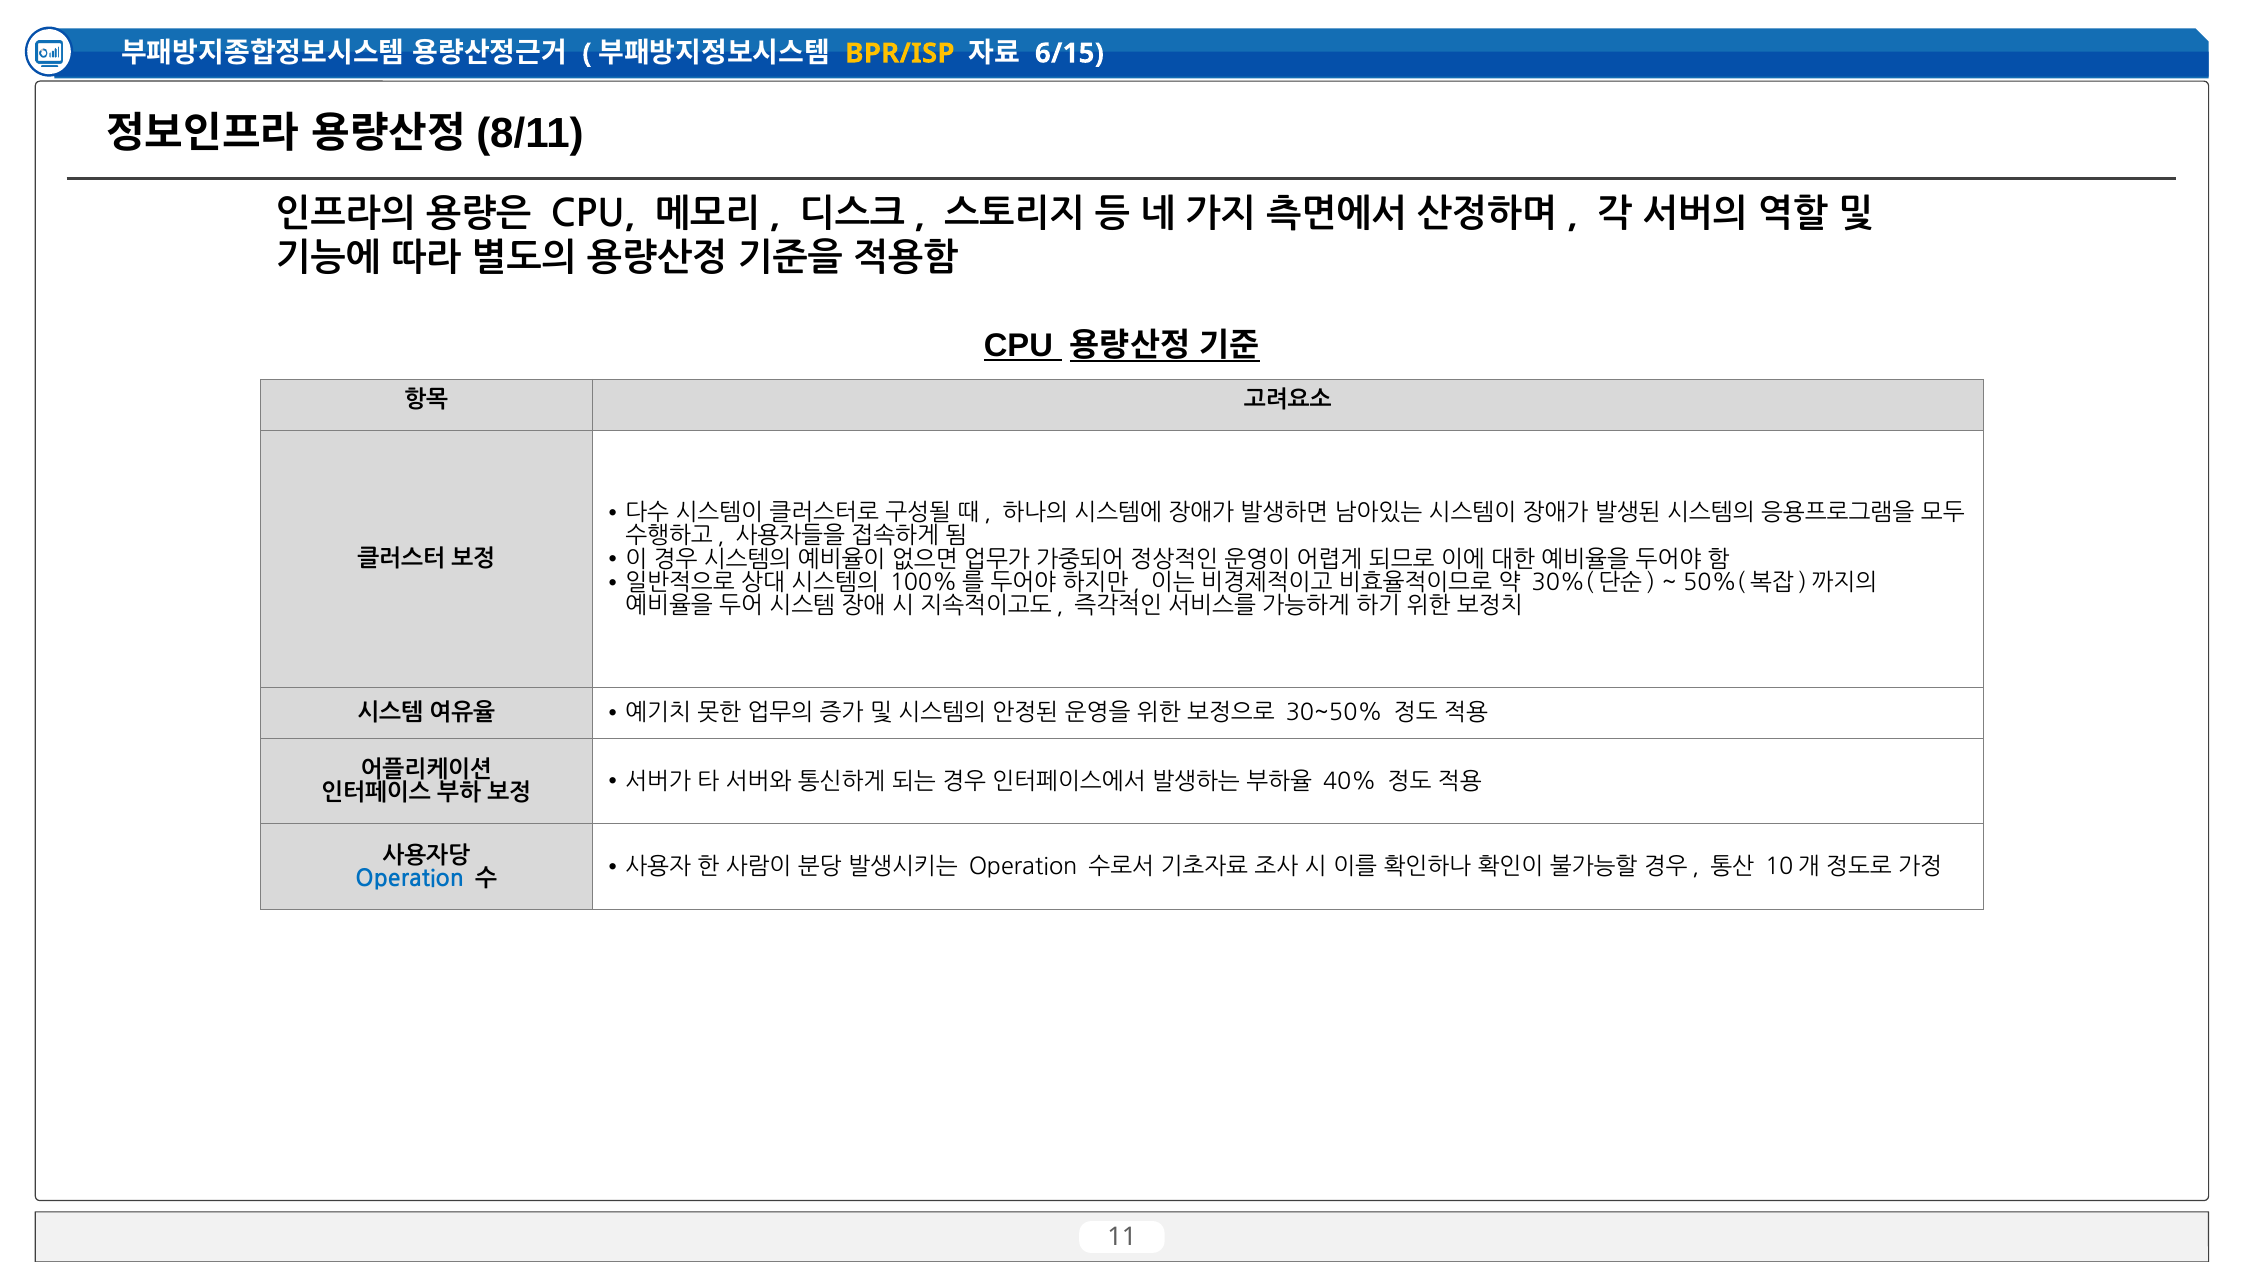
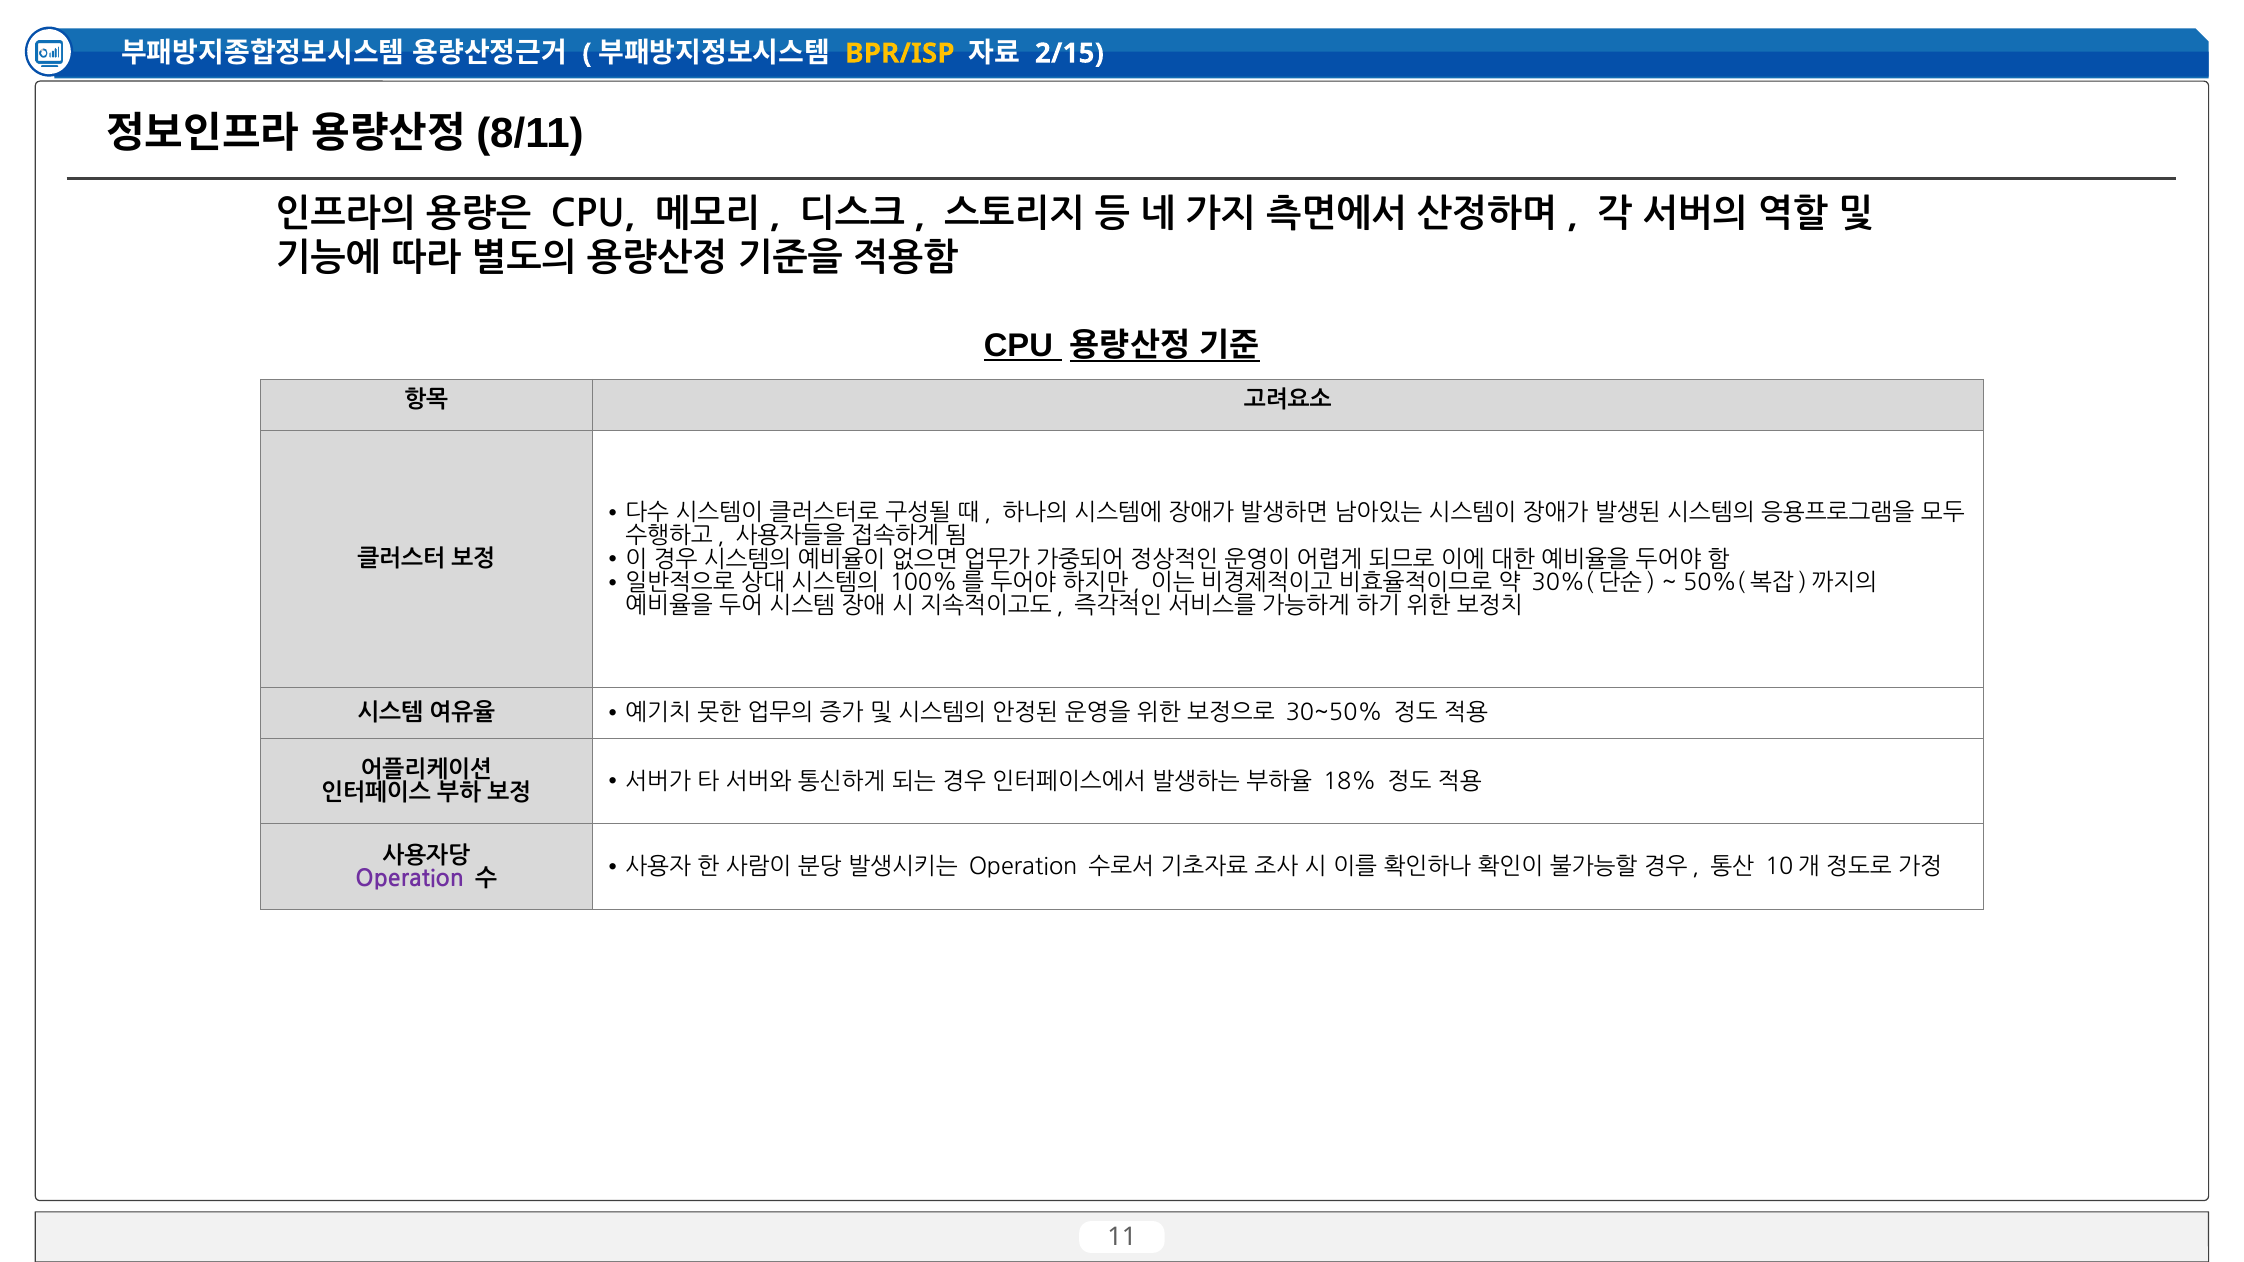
6/15: 6/15 -> 2/15
40%: 40% -> 18%
Operation at (410, 878) colour: blue -> purple
